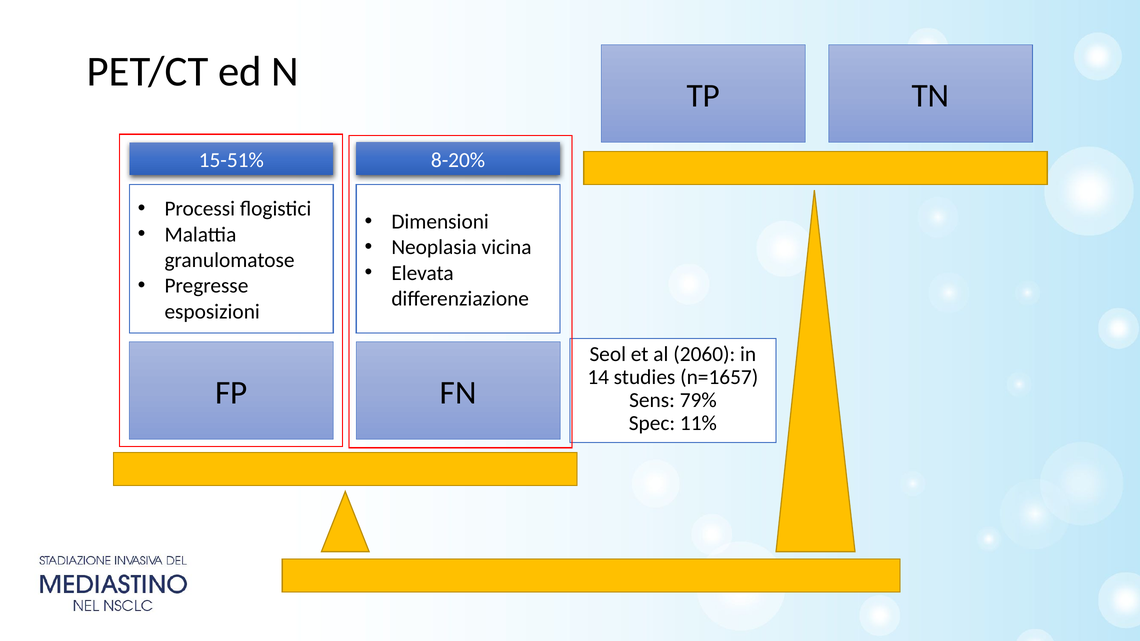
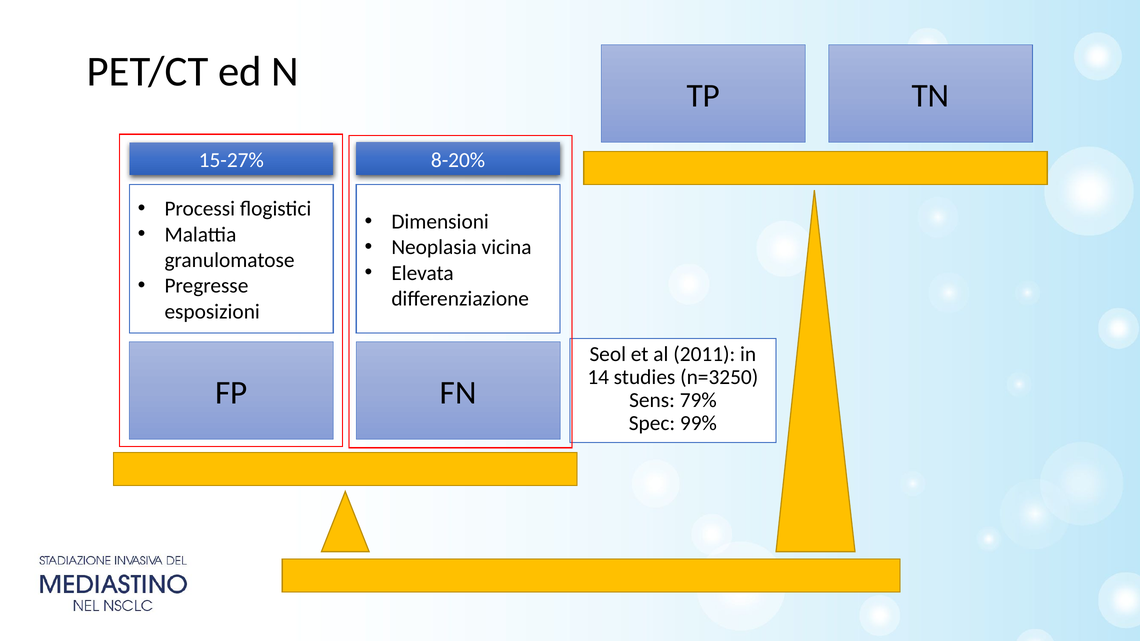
15-51%: 15-51% -> 15-27%
2060: 2060 -> 2011
n=1657: n=1657 -> n=3250
11%: 11% -> 99%
